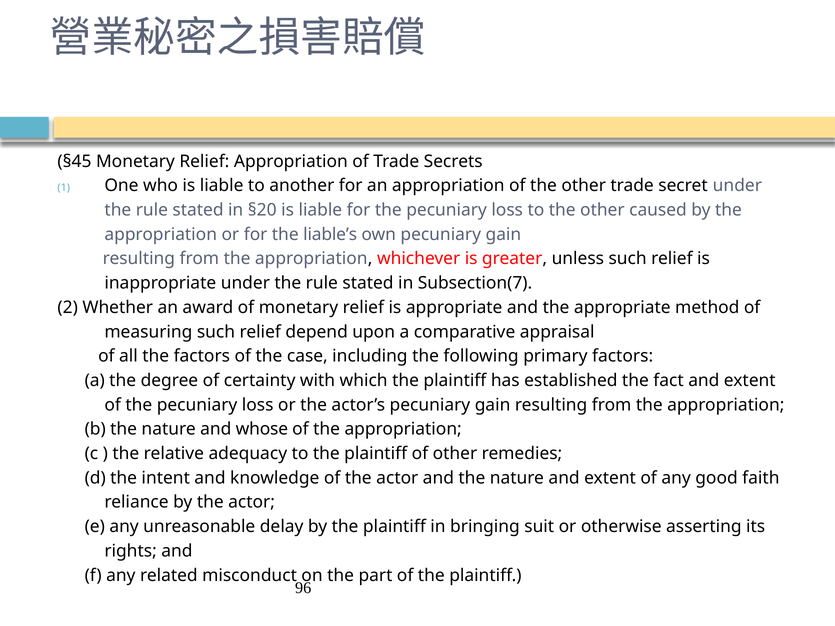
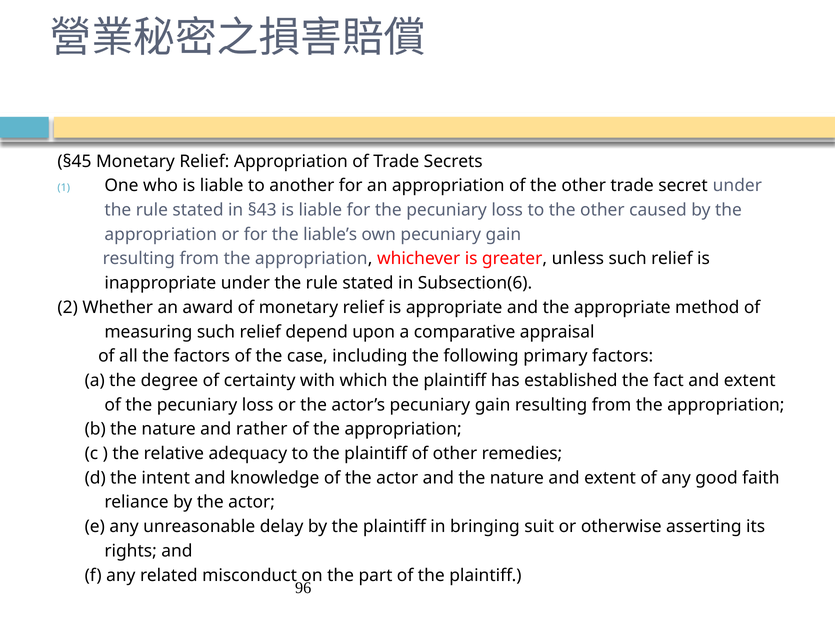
§20: §20 -> §43
Subsection(7: Subsection(7 -> Subsection(6
whose: whose -> rather
